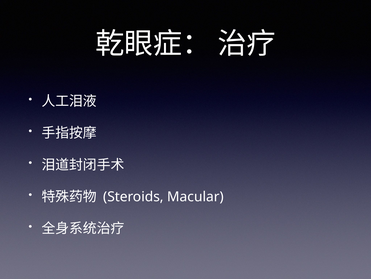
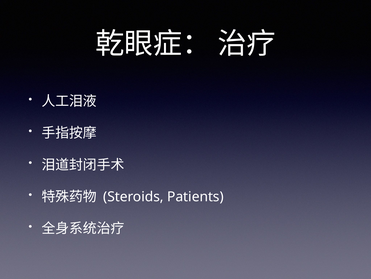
Macular: Macular -> Patients
